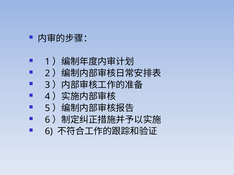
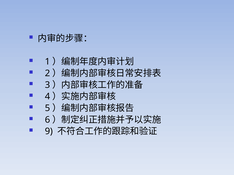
6 at (49, 132): 6 -> 9
